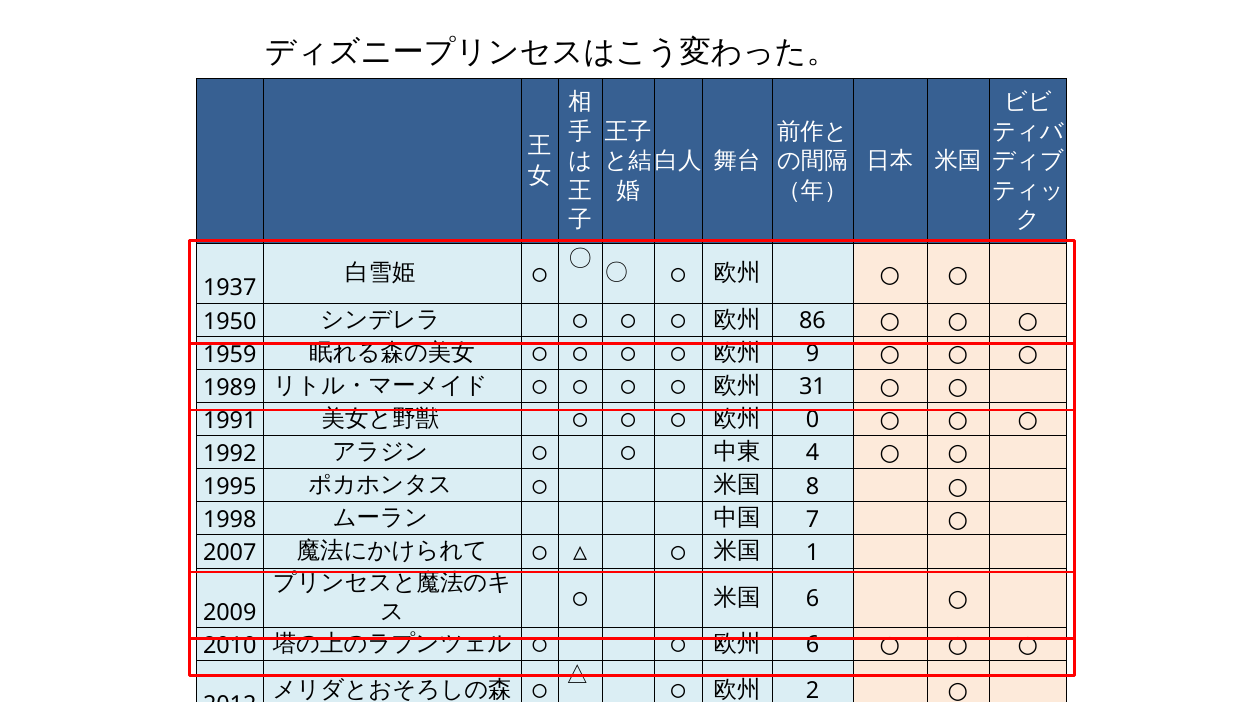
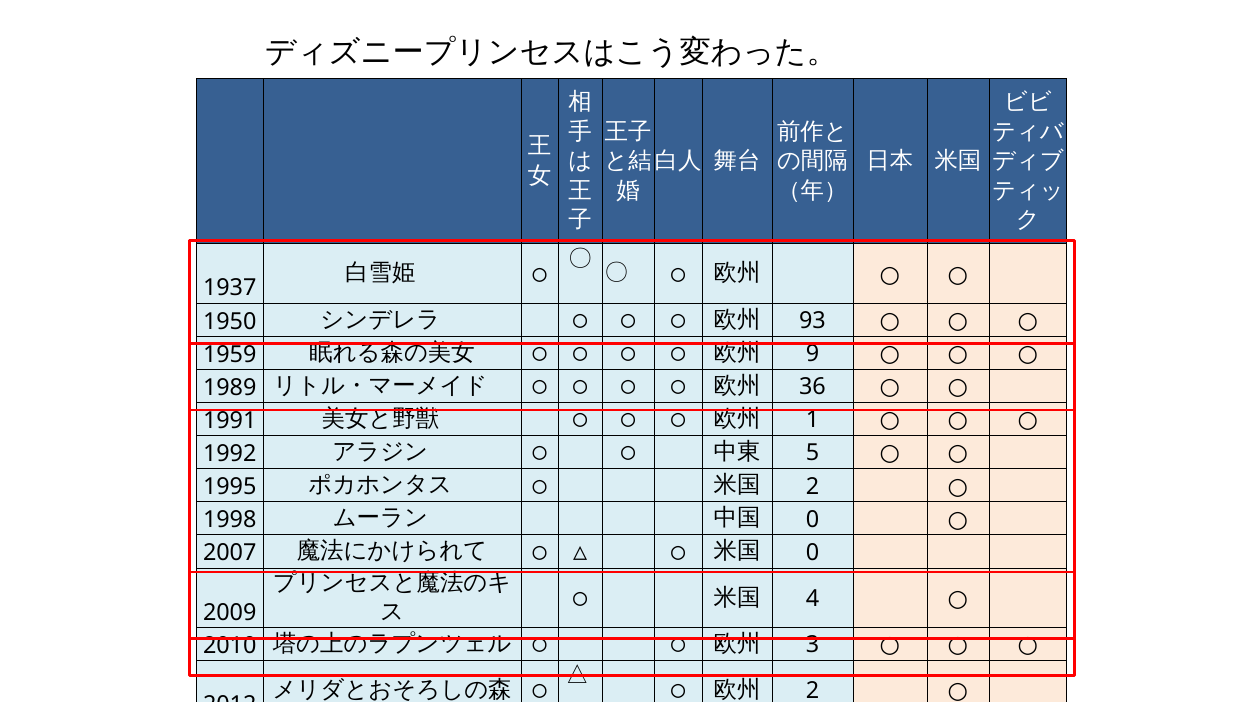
86: 86 -> 93
31: 31 -> 36
0: 0 -> 1
4: 4 -> 5
8 at (812, 487): 8 -> 2
7 at (812, 520): 7 -> 0
1 at (812, 553): 1 -> 0
6 at (812, 599): 6 -> 4
6 at (812, 645): 6 -> 3
